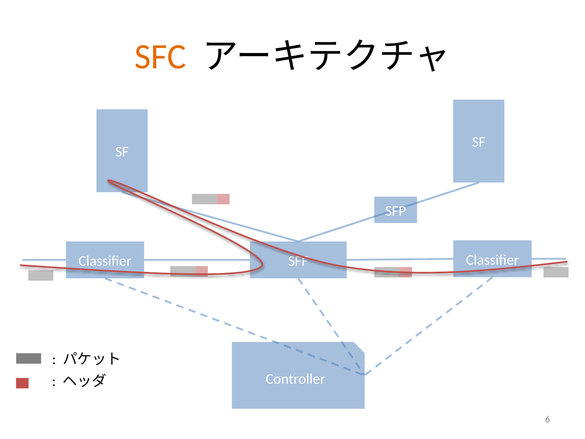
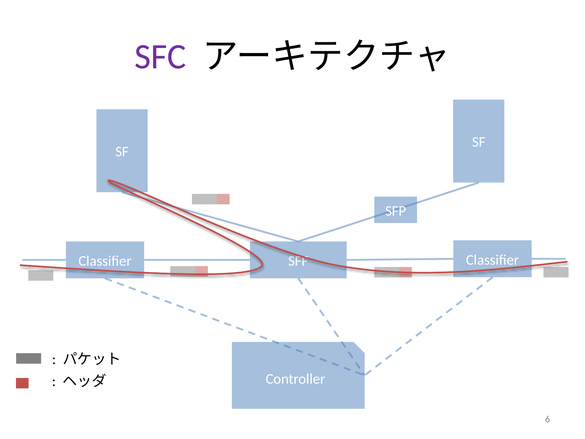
SFC colour: orange -> purple
